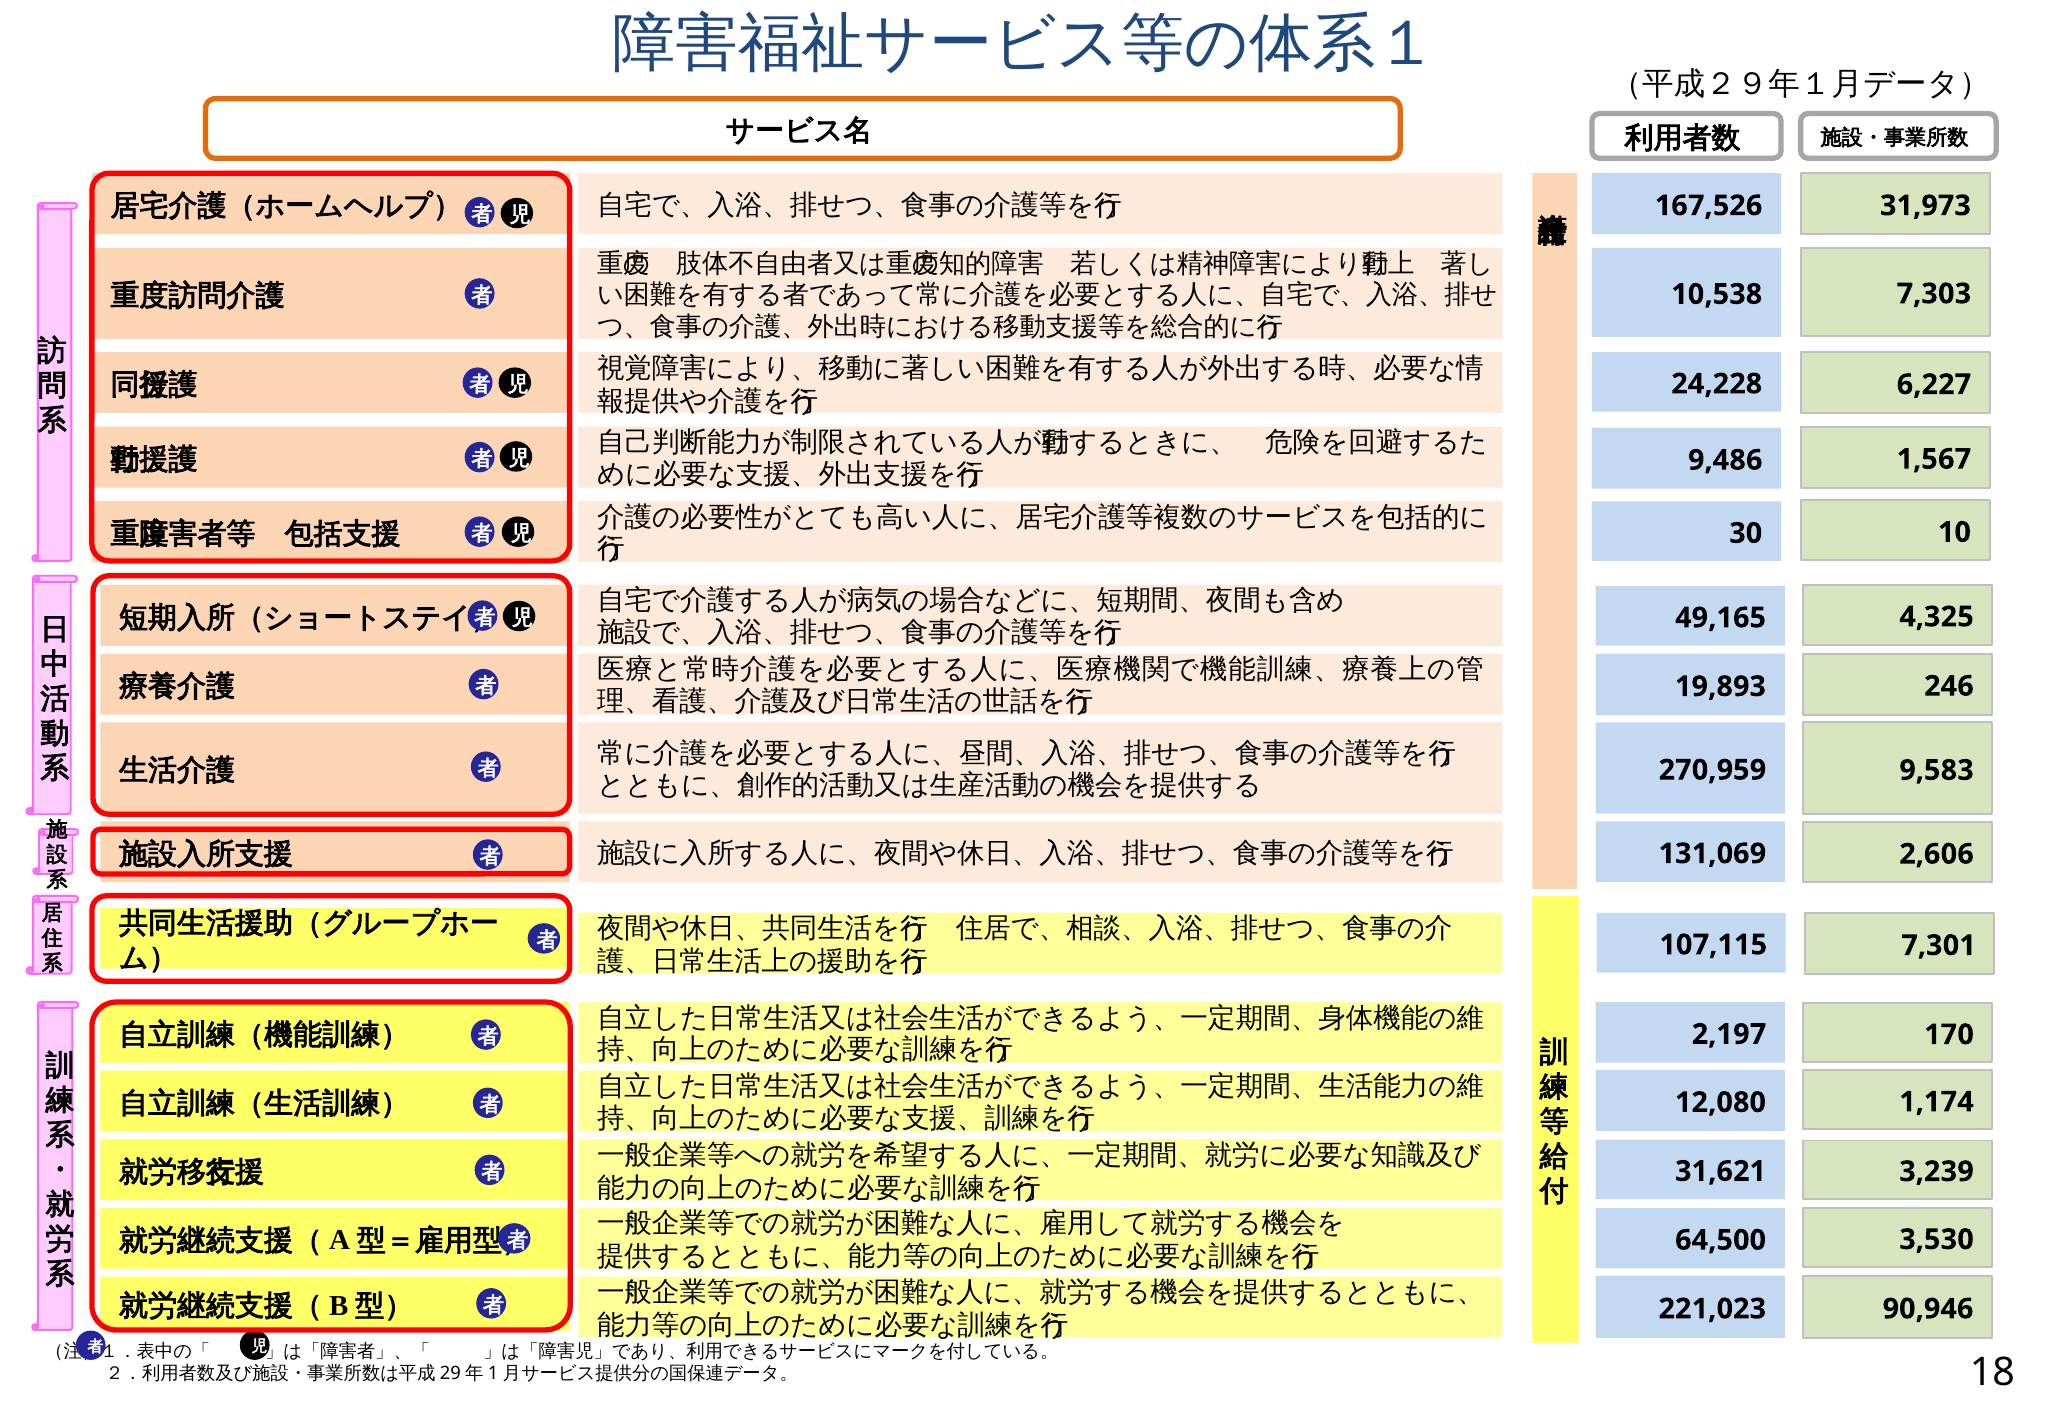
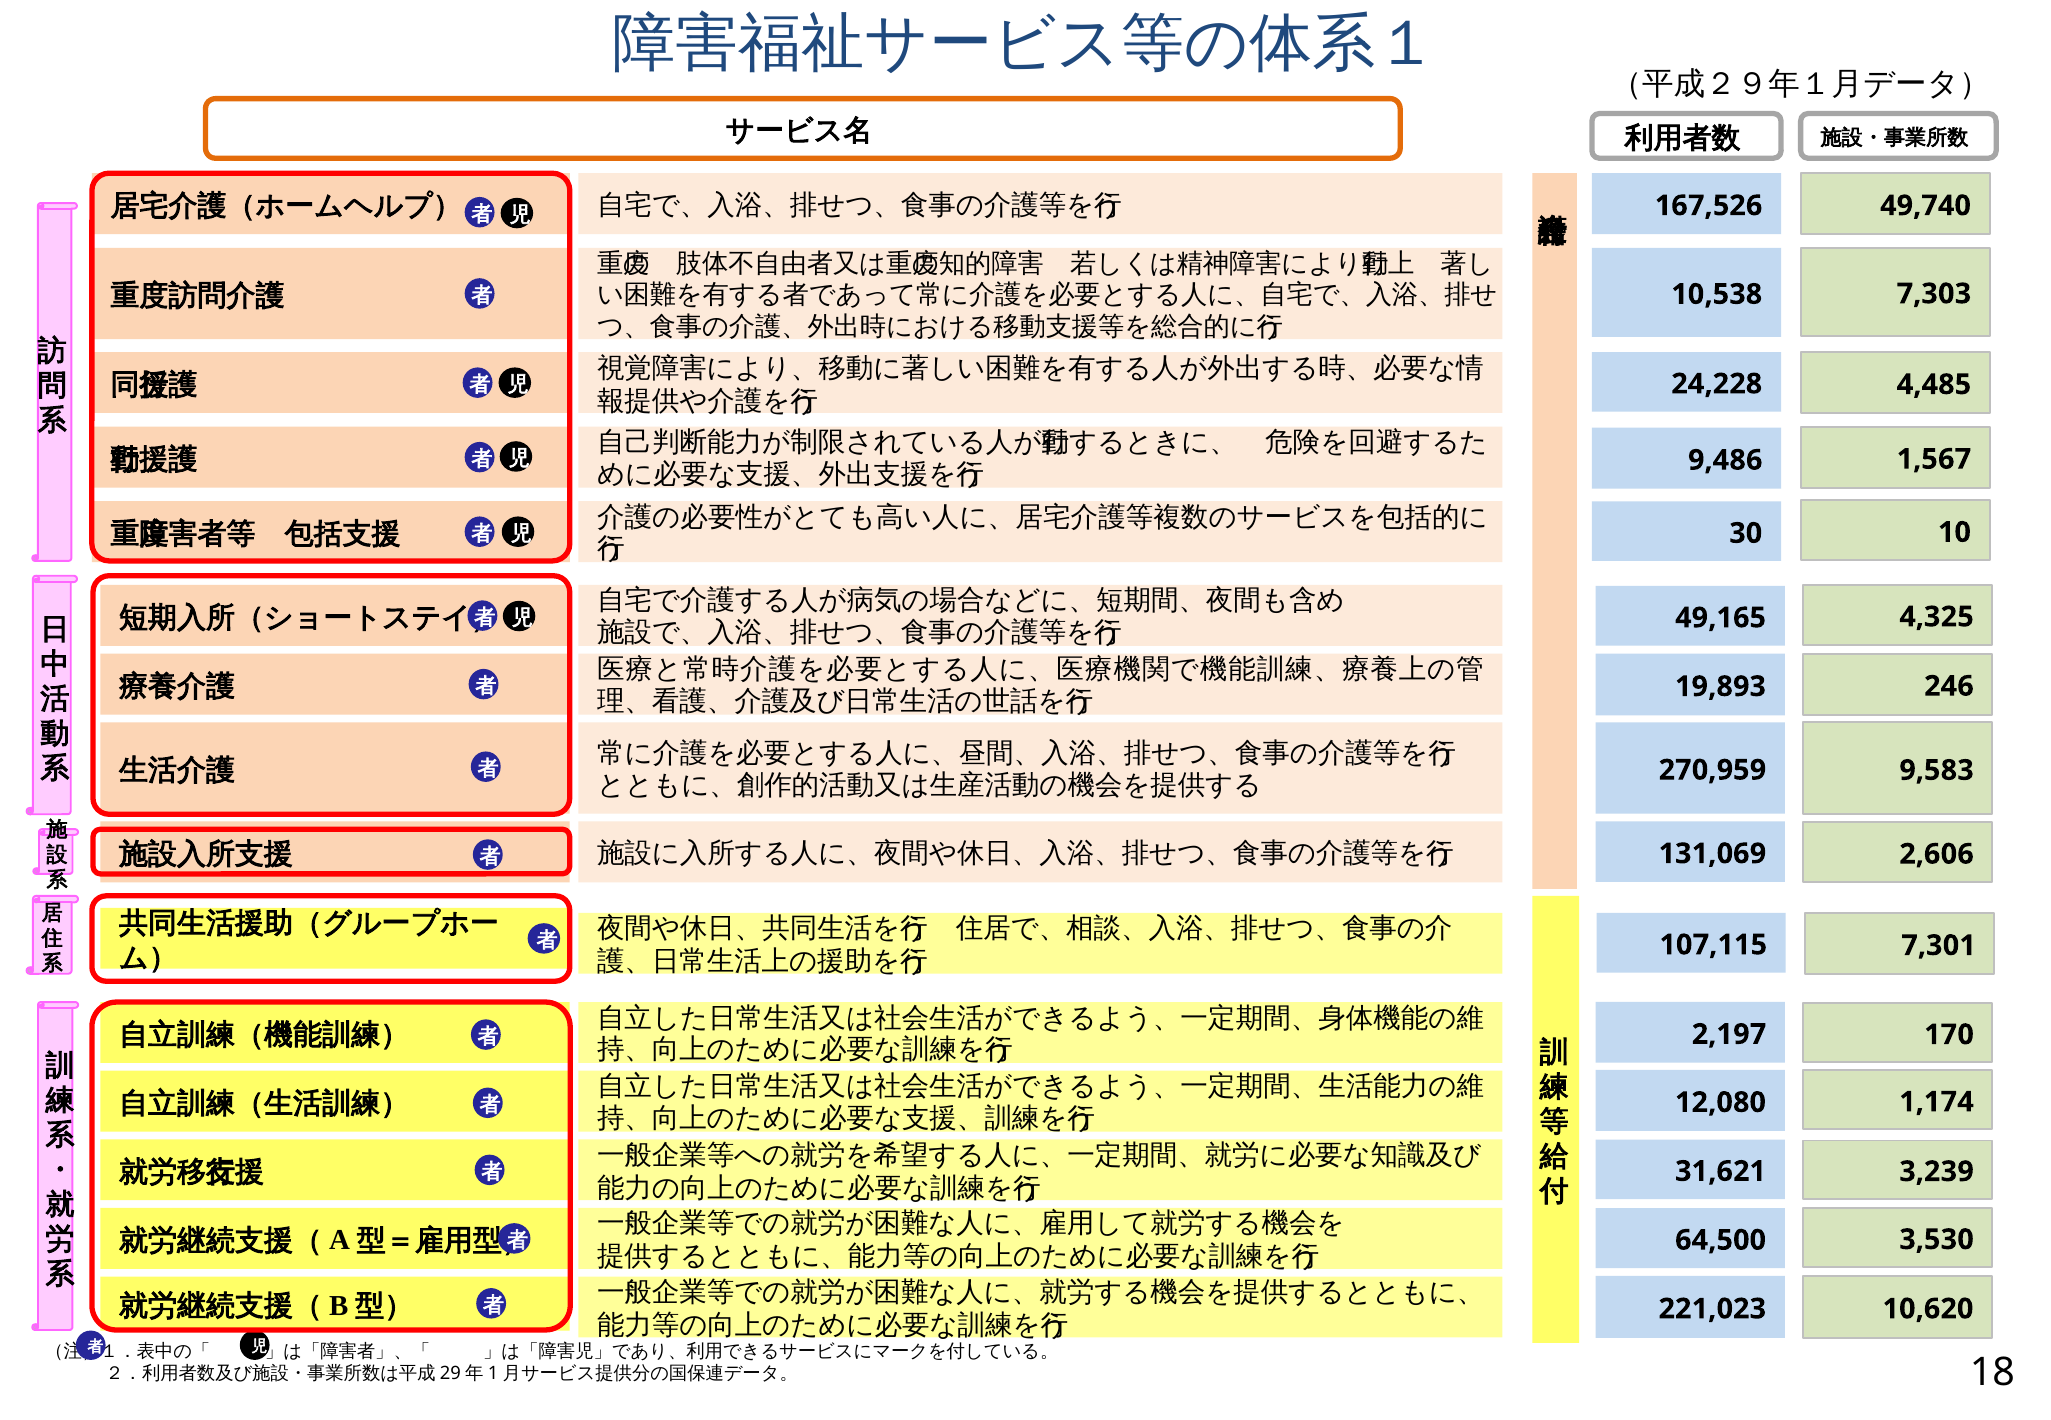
31,973: 31,973 -> 49,740
6,227: 6,227 -> 4,485
90,946: 90,946 -> 10,620
